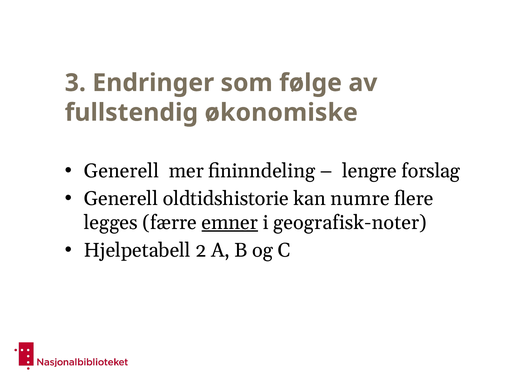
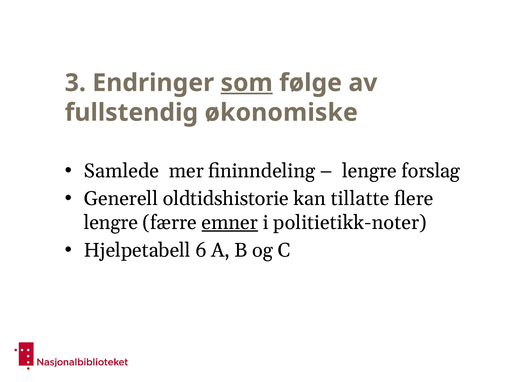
som underline: none -> present
Generell at (121, 171): Generell -> Samlede
numre: numre -> tillatte
legges at (111, 223): legges -> lengre
geografisk-noter: geografisk-noter -> politietikk-noter
2: 2 -> 6
